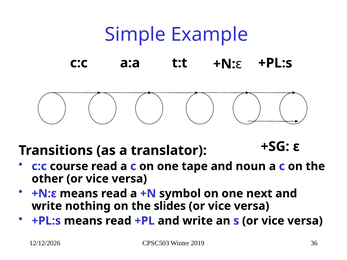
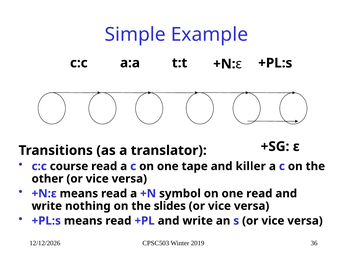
noun: noun -> killer
one next: next -> read
